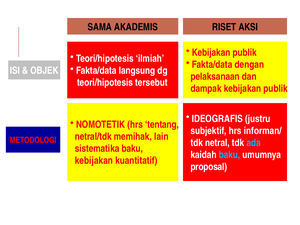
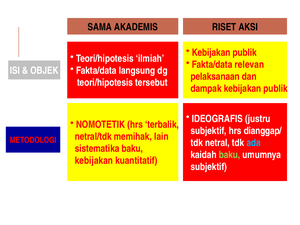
dengan: dengan -> relevan
tentang: tentang -> terbalik
informan/: informan/ -> dianggap/
baku at (230, 155) colour: light blue -> light green
proposal at (209, 167): proposal -> subjektif
